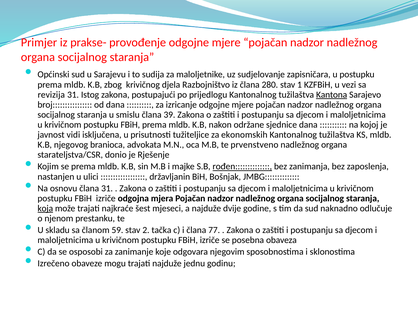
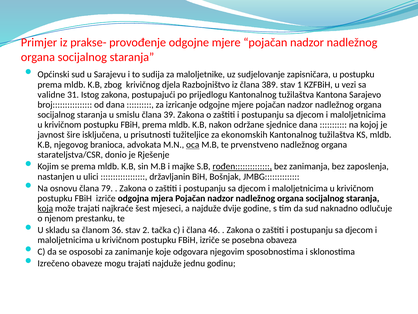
280: 280 -> 389
revizija: revizija -> validne
Kantona underline: present -> none
vidi: vidi -> šire
oca underline: none -> present
člana 31: 31 -> 79
59: 59 -> 36
77: 77 -> 46
